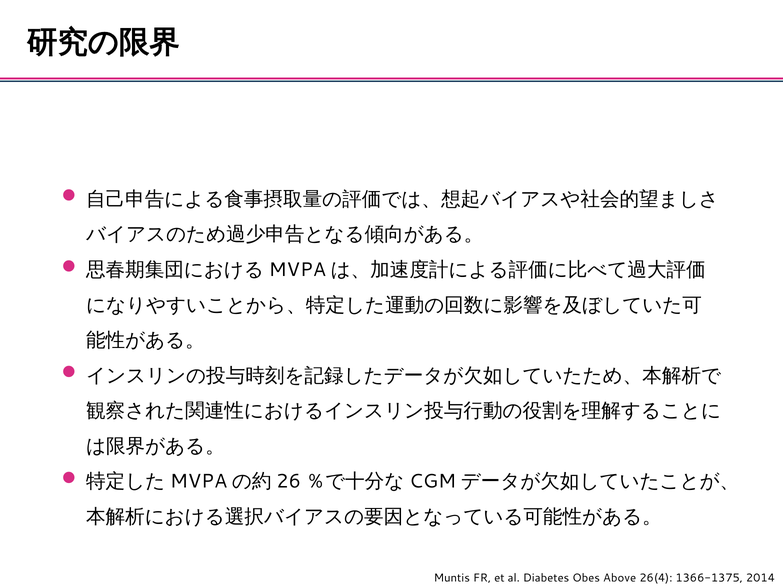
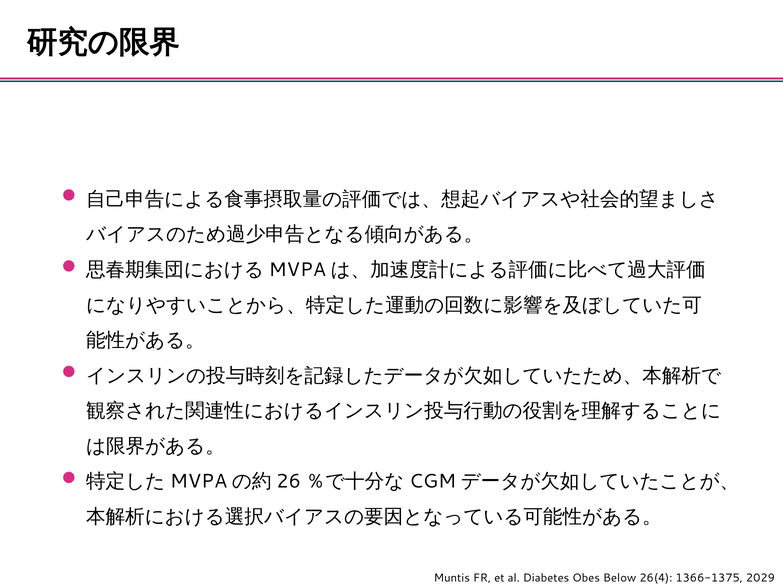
Above: Above -> Below
2014: 2014 -> 2029
